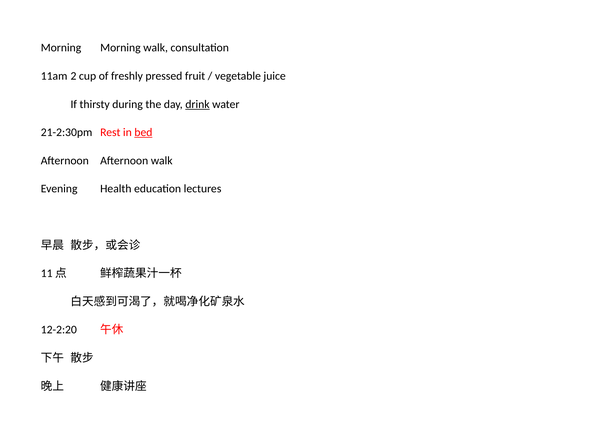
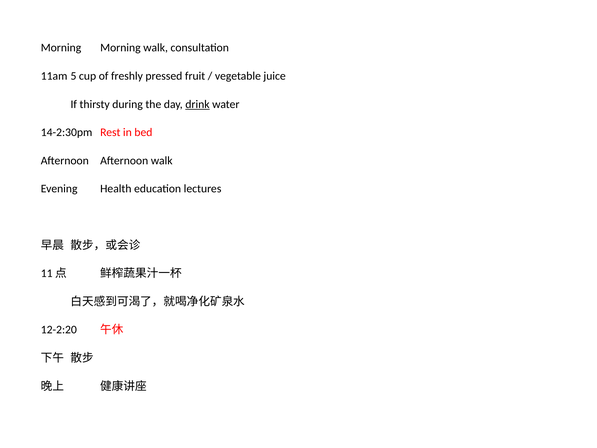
2: 2 -> 5
21-2:30pm: 21-2:30pm -> 14-2:30pm
bed underline: present -> none
